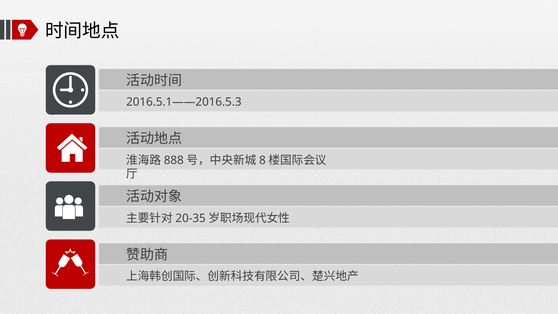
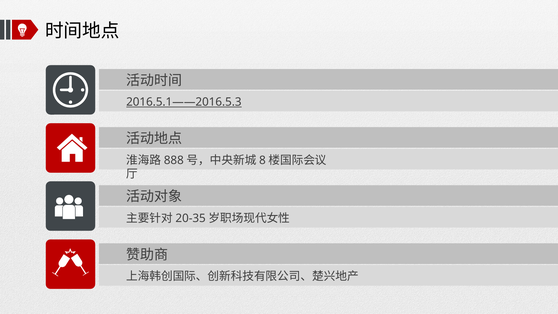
2016.5.1——2016.5.3 underline: none -> present
